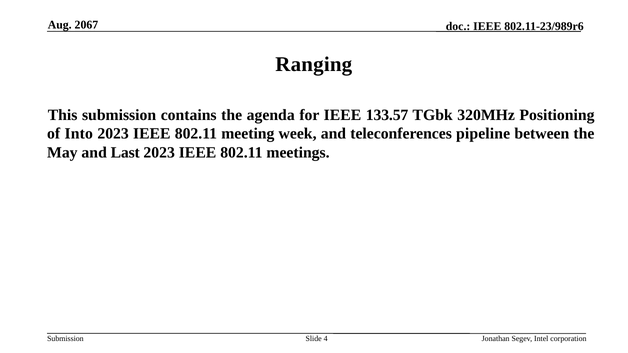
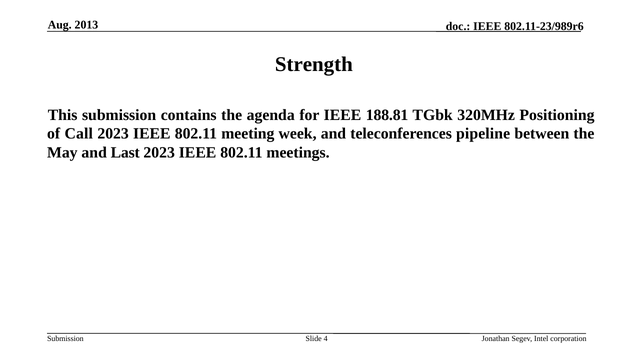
2067: 2067 -> 2013
Ranging: Ranging -> Strength
133.57: 133.57 -> 188.81
Into: Into -> Call
